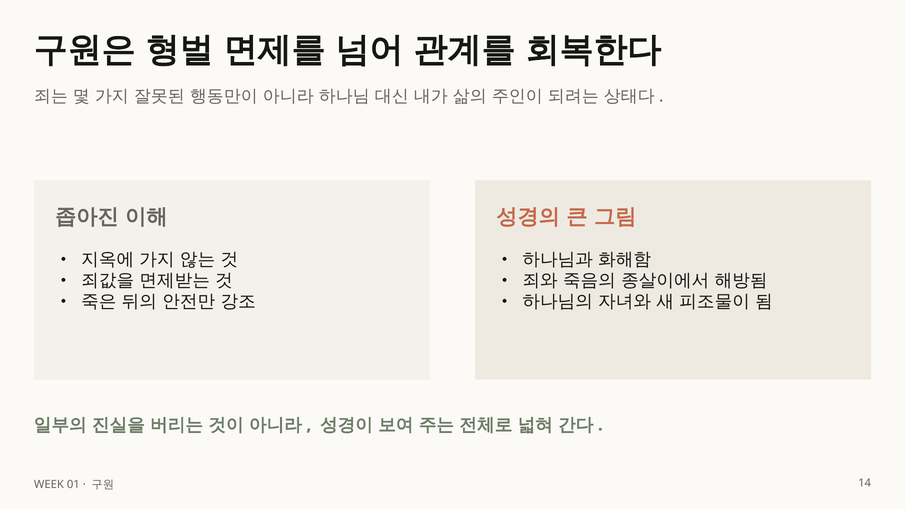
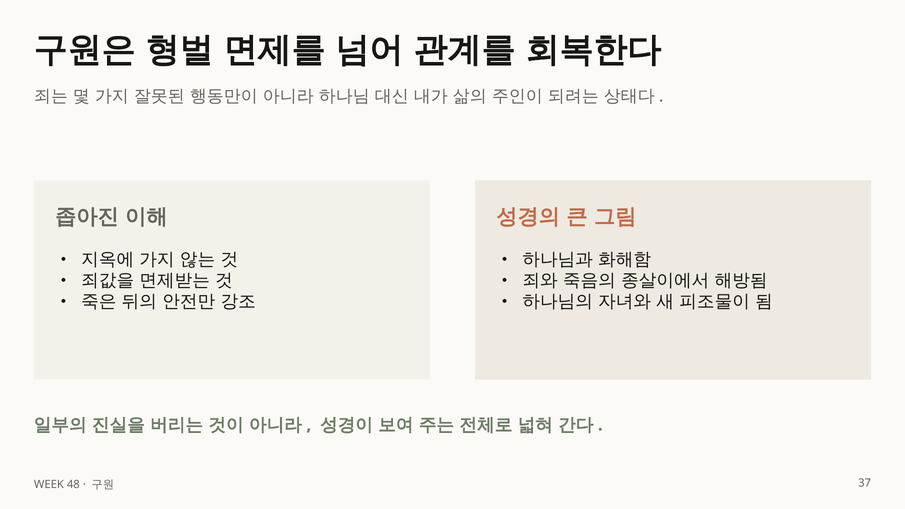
01: 01 -> 48
14: 14 -> 37
